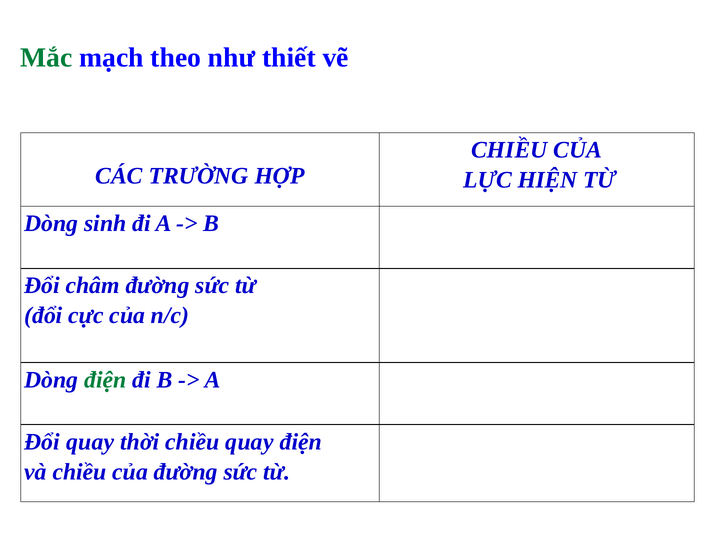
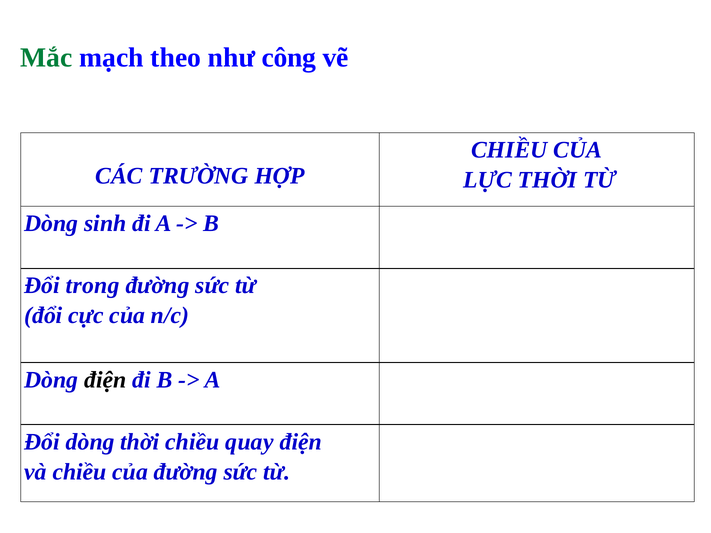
thiết: thiết -> công
LỰC HIỆN: HIỆN -> THỜI
châm: châm -> trong
điện at (105, 380) colour: green -> black
Đổi quay: quay -> dòng
